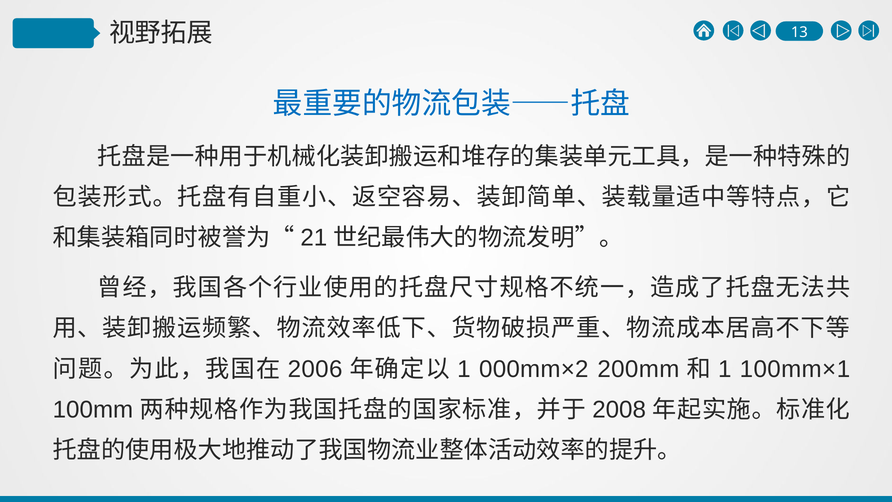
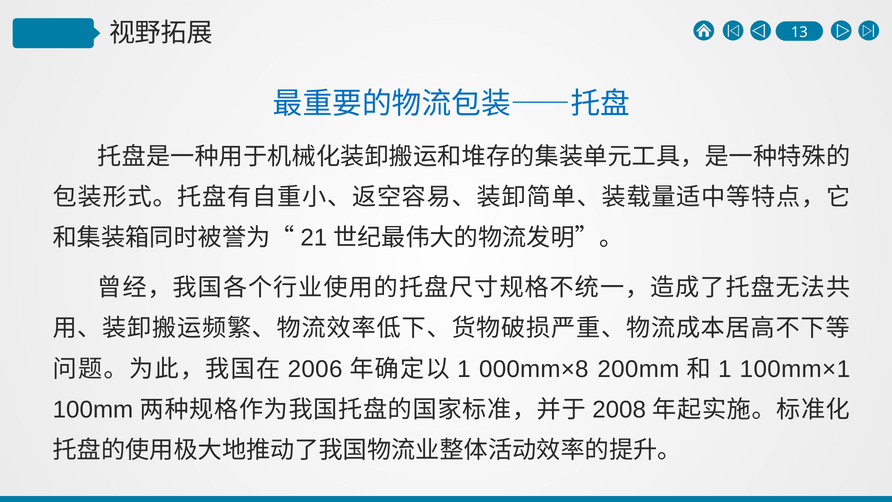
000mm×2: 000mm×2 -> 000mm×8
